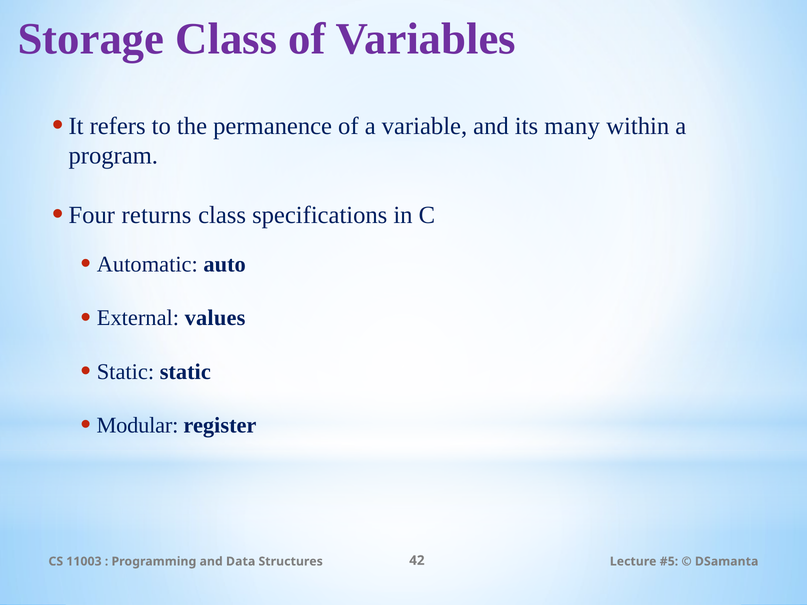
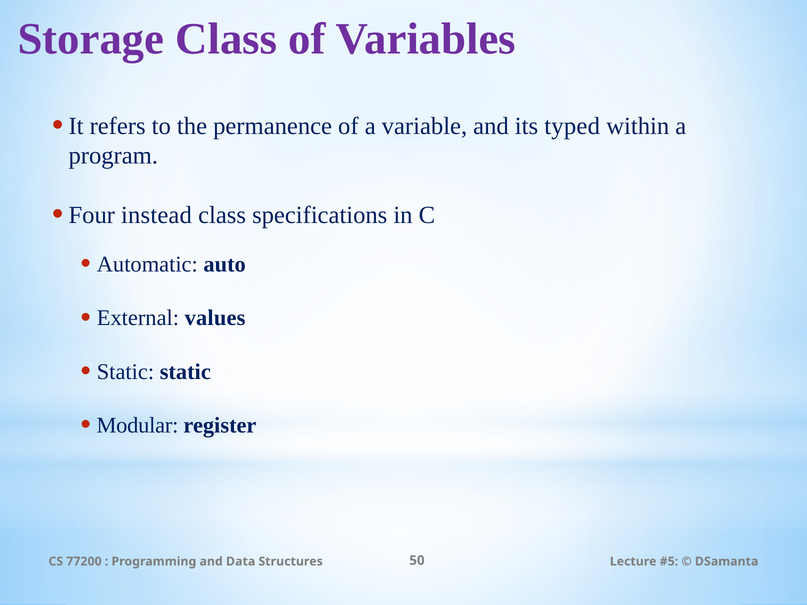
many: many -> typed
returns: returns -> instead
11003: 11003 -> 77200
42: 42 -> 50
